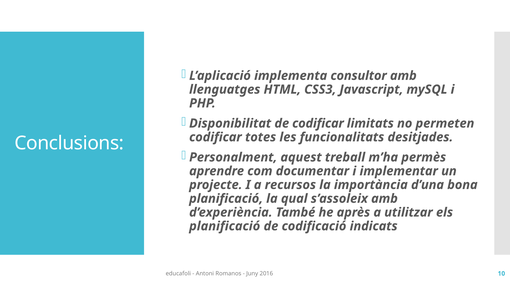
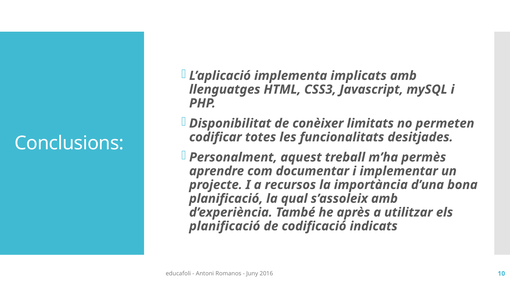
consultor: consultor -> implicats
de codificar: codificar -> conèixer
